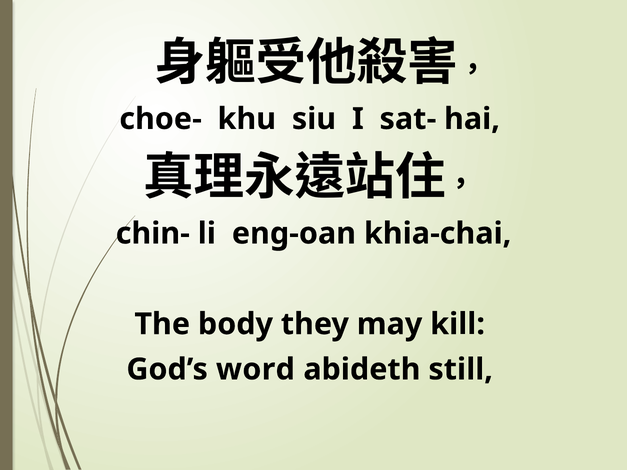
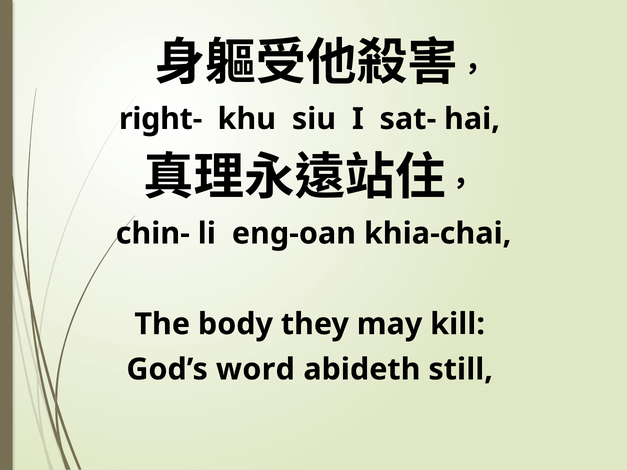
choe-: choe- -> right-
